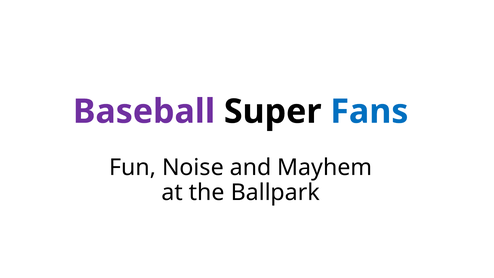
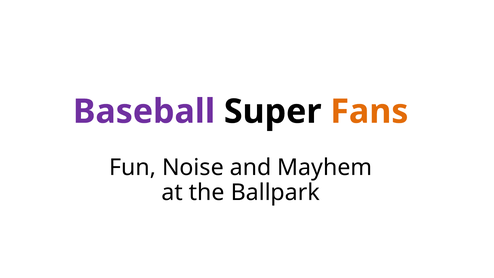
Fans colour: blue -> orange
